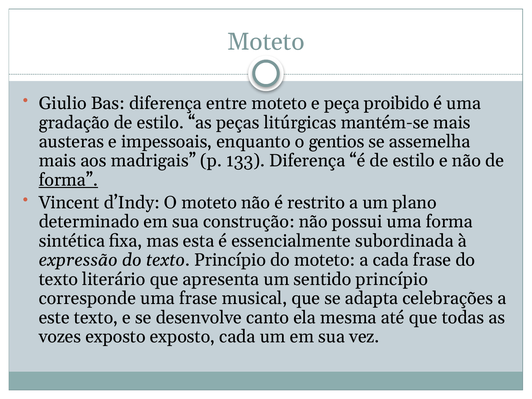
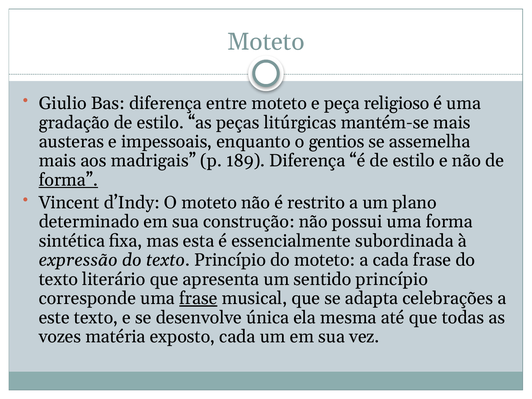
proibido: proibido -> religioso
133: 133 -> 189
frase at (198, 298) underline: none -> present
canto: canto -> única
vozes exposto: exposto -> matéria
